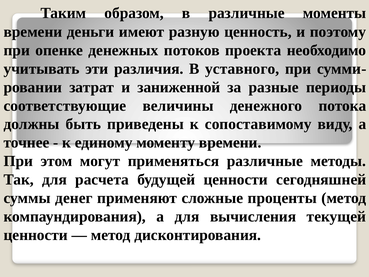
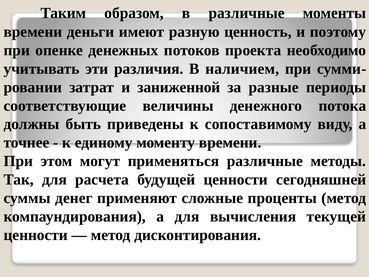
уставного: уставного -> наличием
